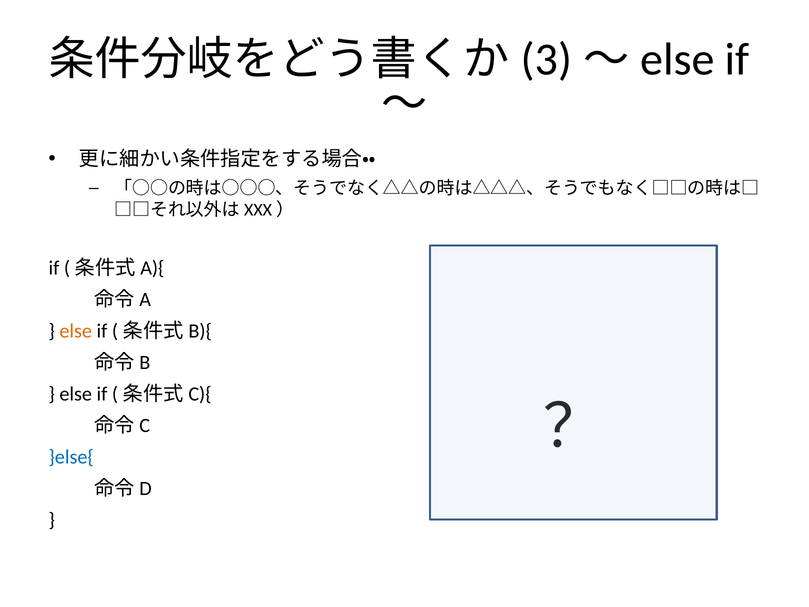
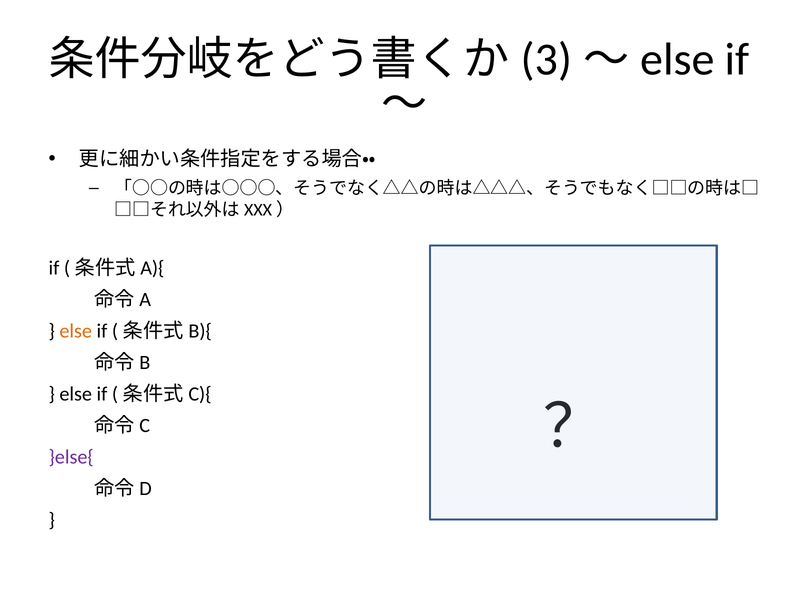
}else{ colour: blue -> purple
